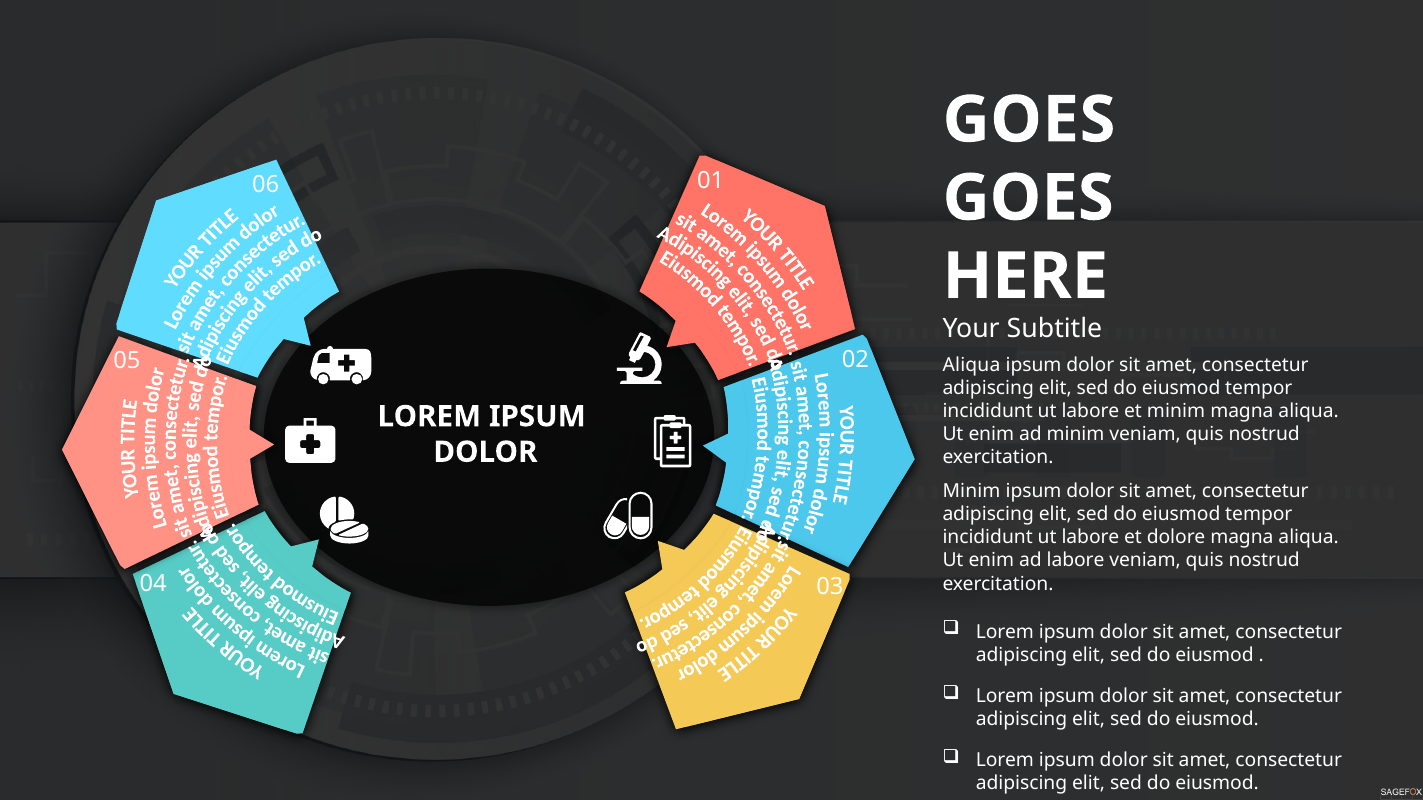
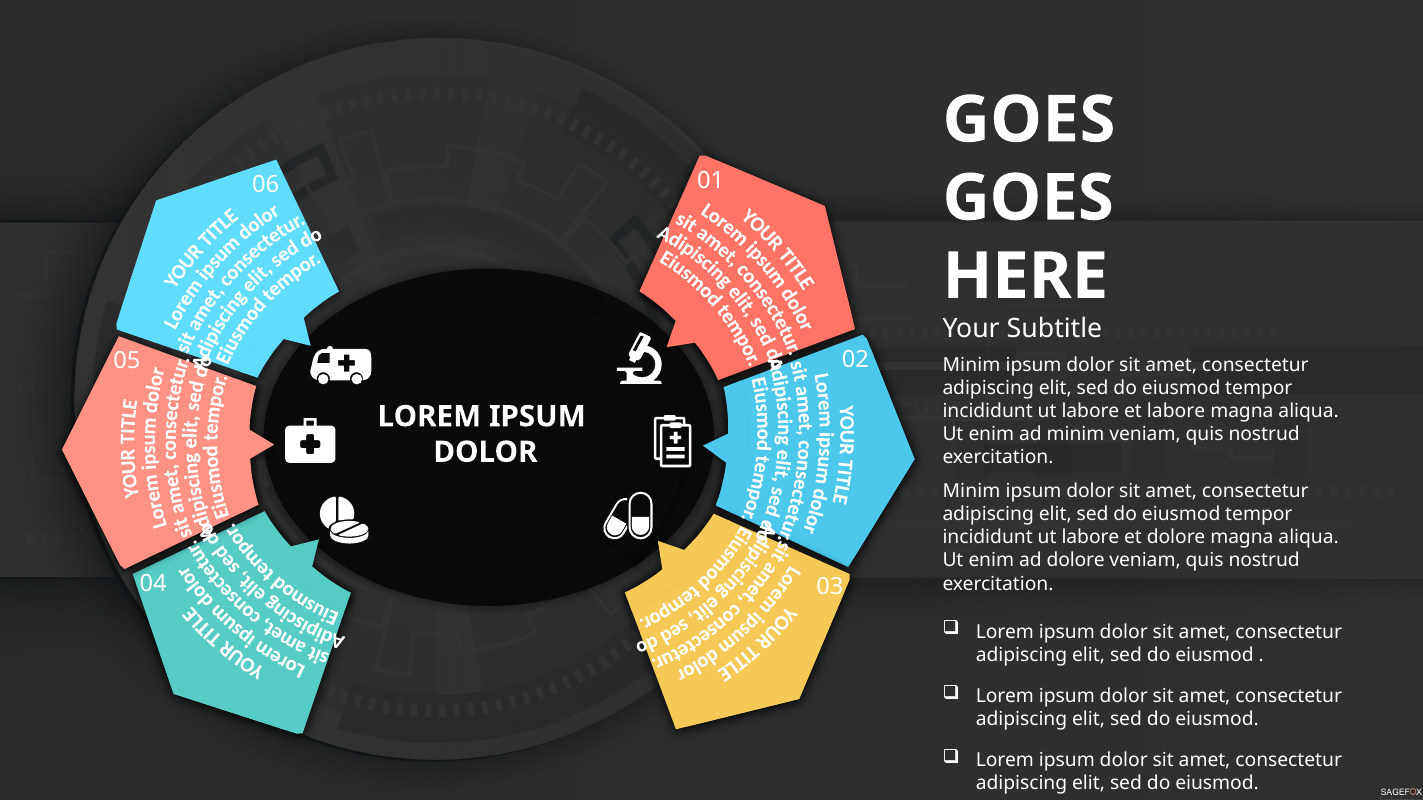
Aliqua at (971, 365): Aliqua -> Minim
et minim: minim -> labore
ad labore: labore -> dolore
